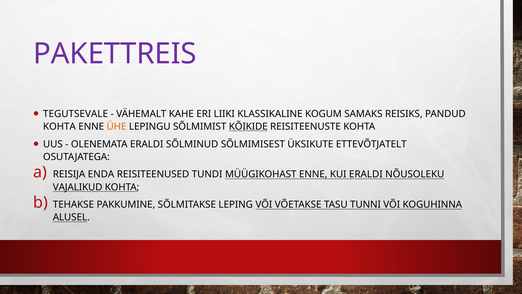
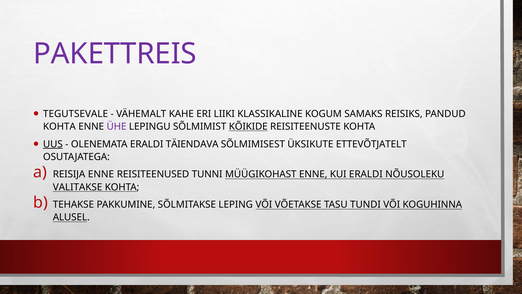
ÜHE colour: orange -> purple
UUS underline: none -> present
SÕLMINUD: SÕLMINUD -> TÄIENDAVA
REISIJA ENDA: ENDA -> ENNE
TUNDI: TUNDI -> TUNNI
VAJALIKUD: VAJALIKUD -> VALITAKSE
TUNNI: TUNNI -> TUNDI
